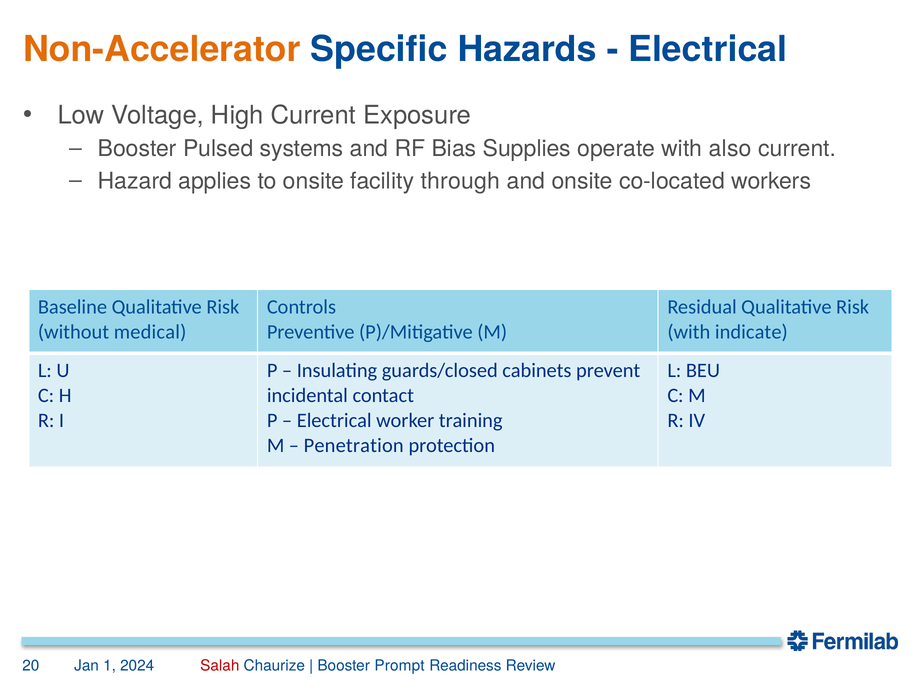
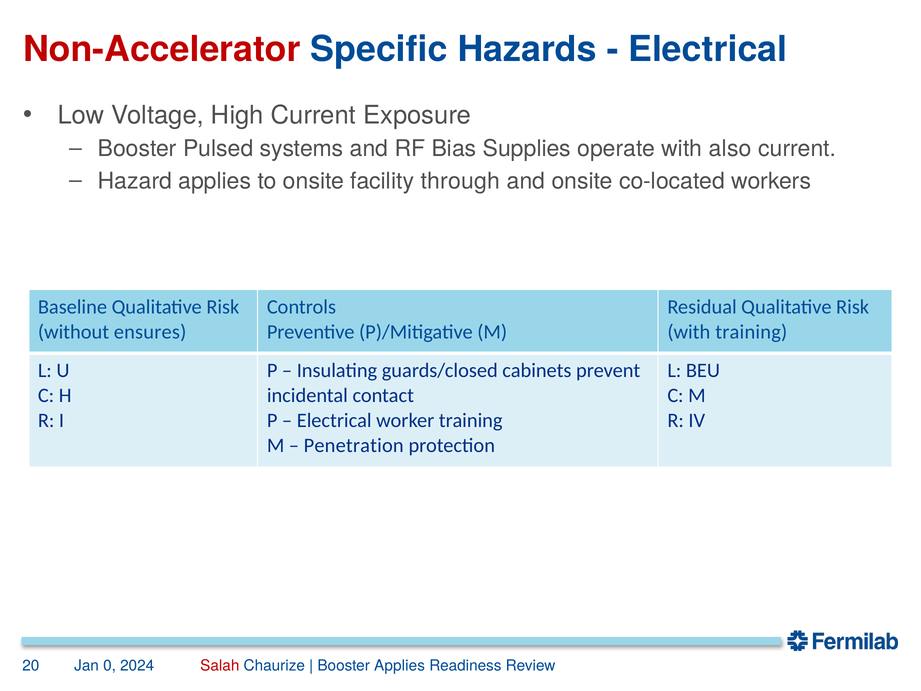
Non-Accelerator colour: orange -> red
medical: medical -> ensures
with indicate: indicate -> training
1: 1 -> 0
Booster Prompt: Prompt -> Applies
